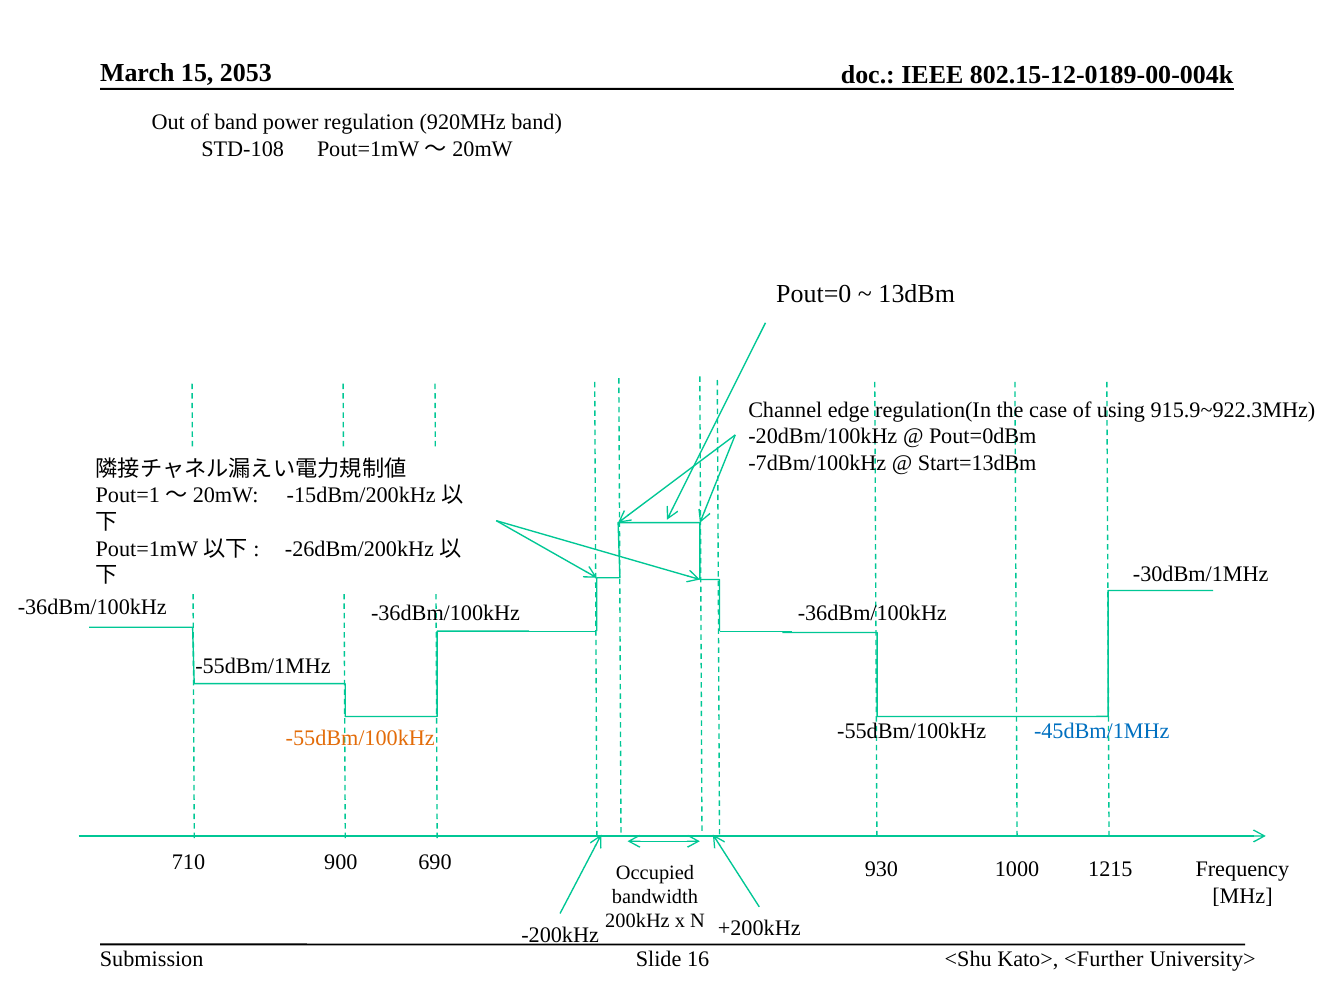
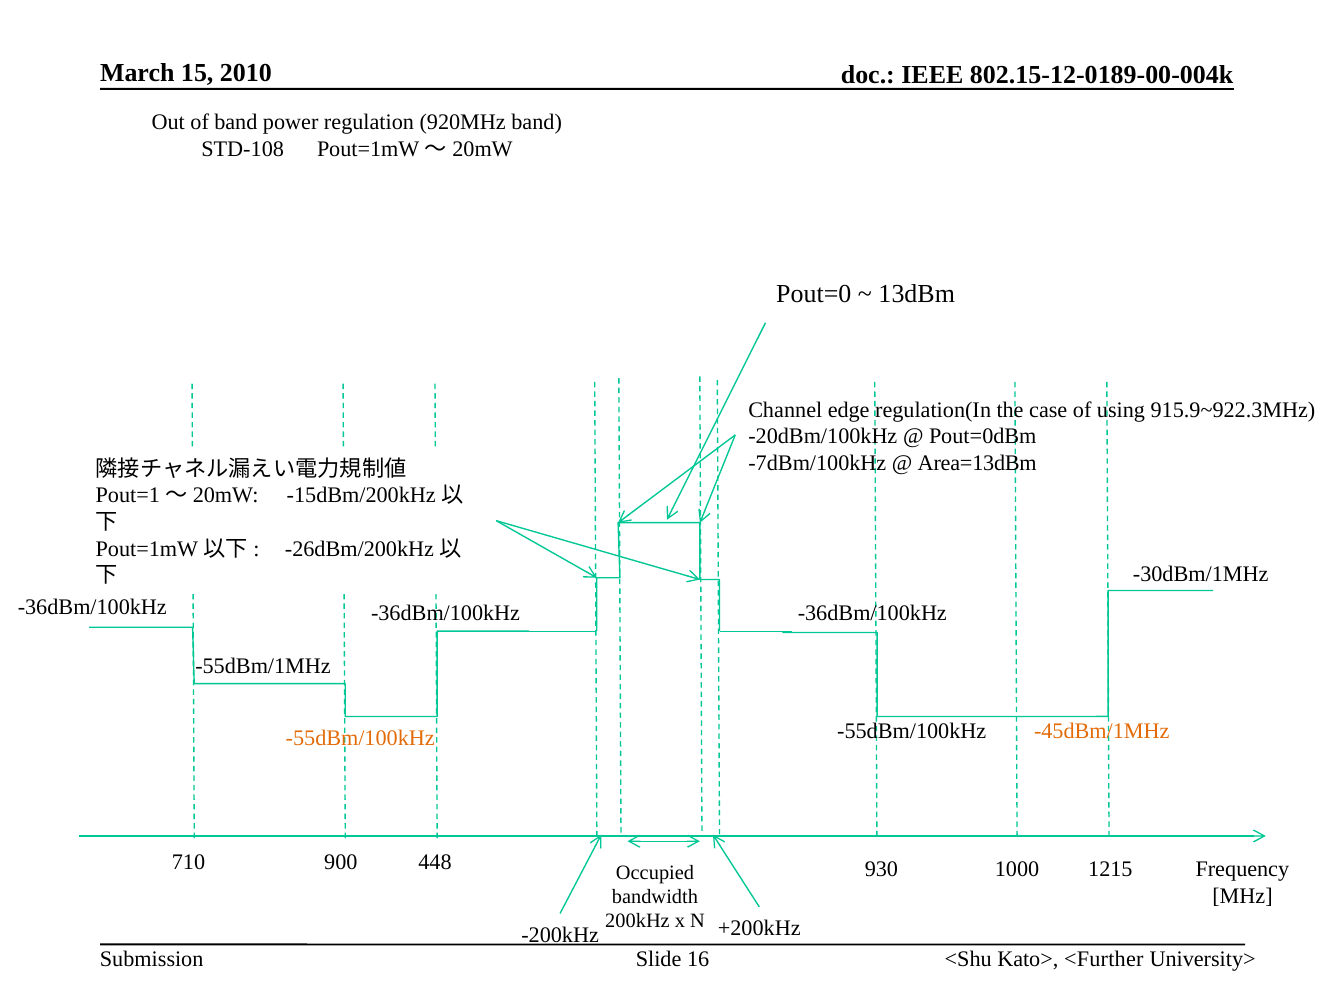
2053: 2053 -> 2010
Start=13dBm: Start=13dBm -> Area=13dBm
-45dBm/1MHz colour: blue -> orange
690: 690 -> 448
